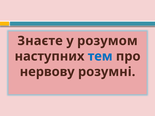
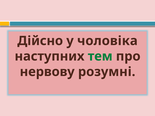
Знаєте: Знаєте -> Дійсно
розумом: розумом -> чоловіка
тем colour: blue -> green
